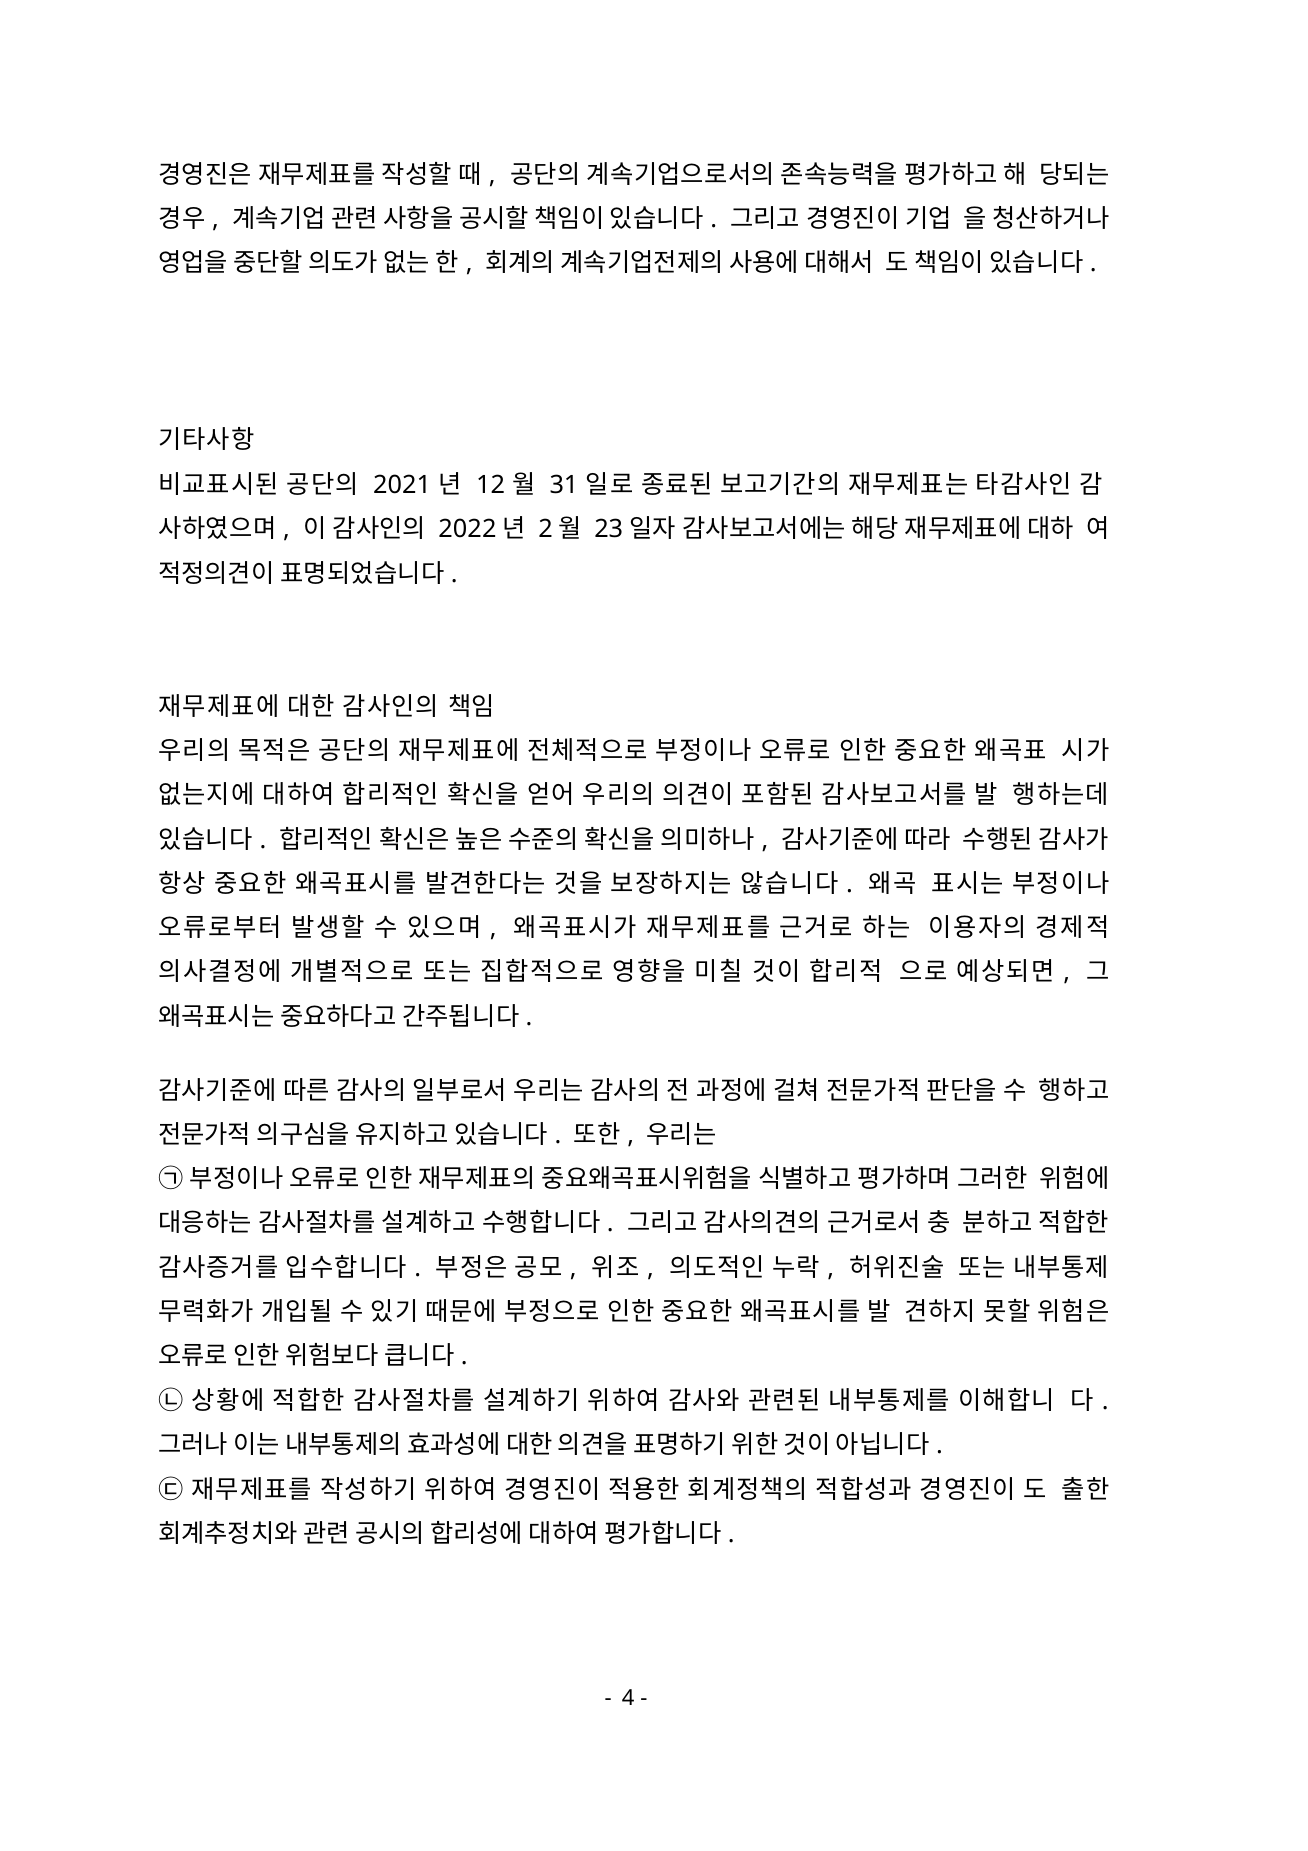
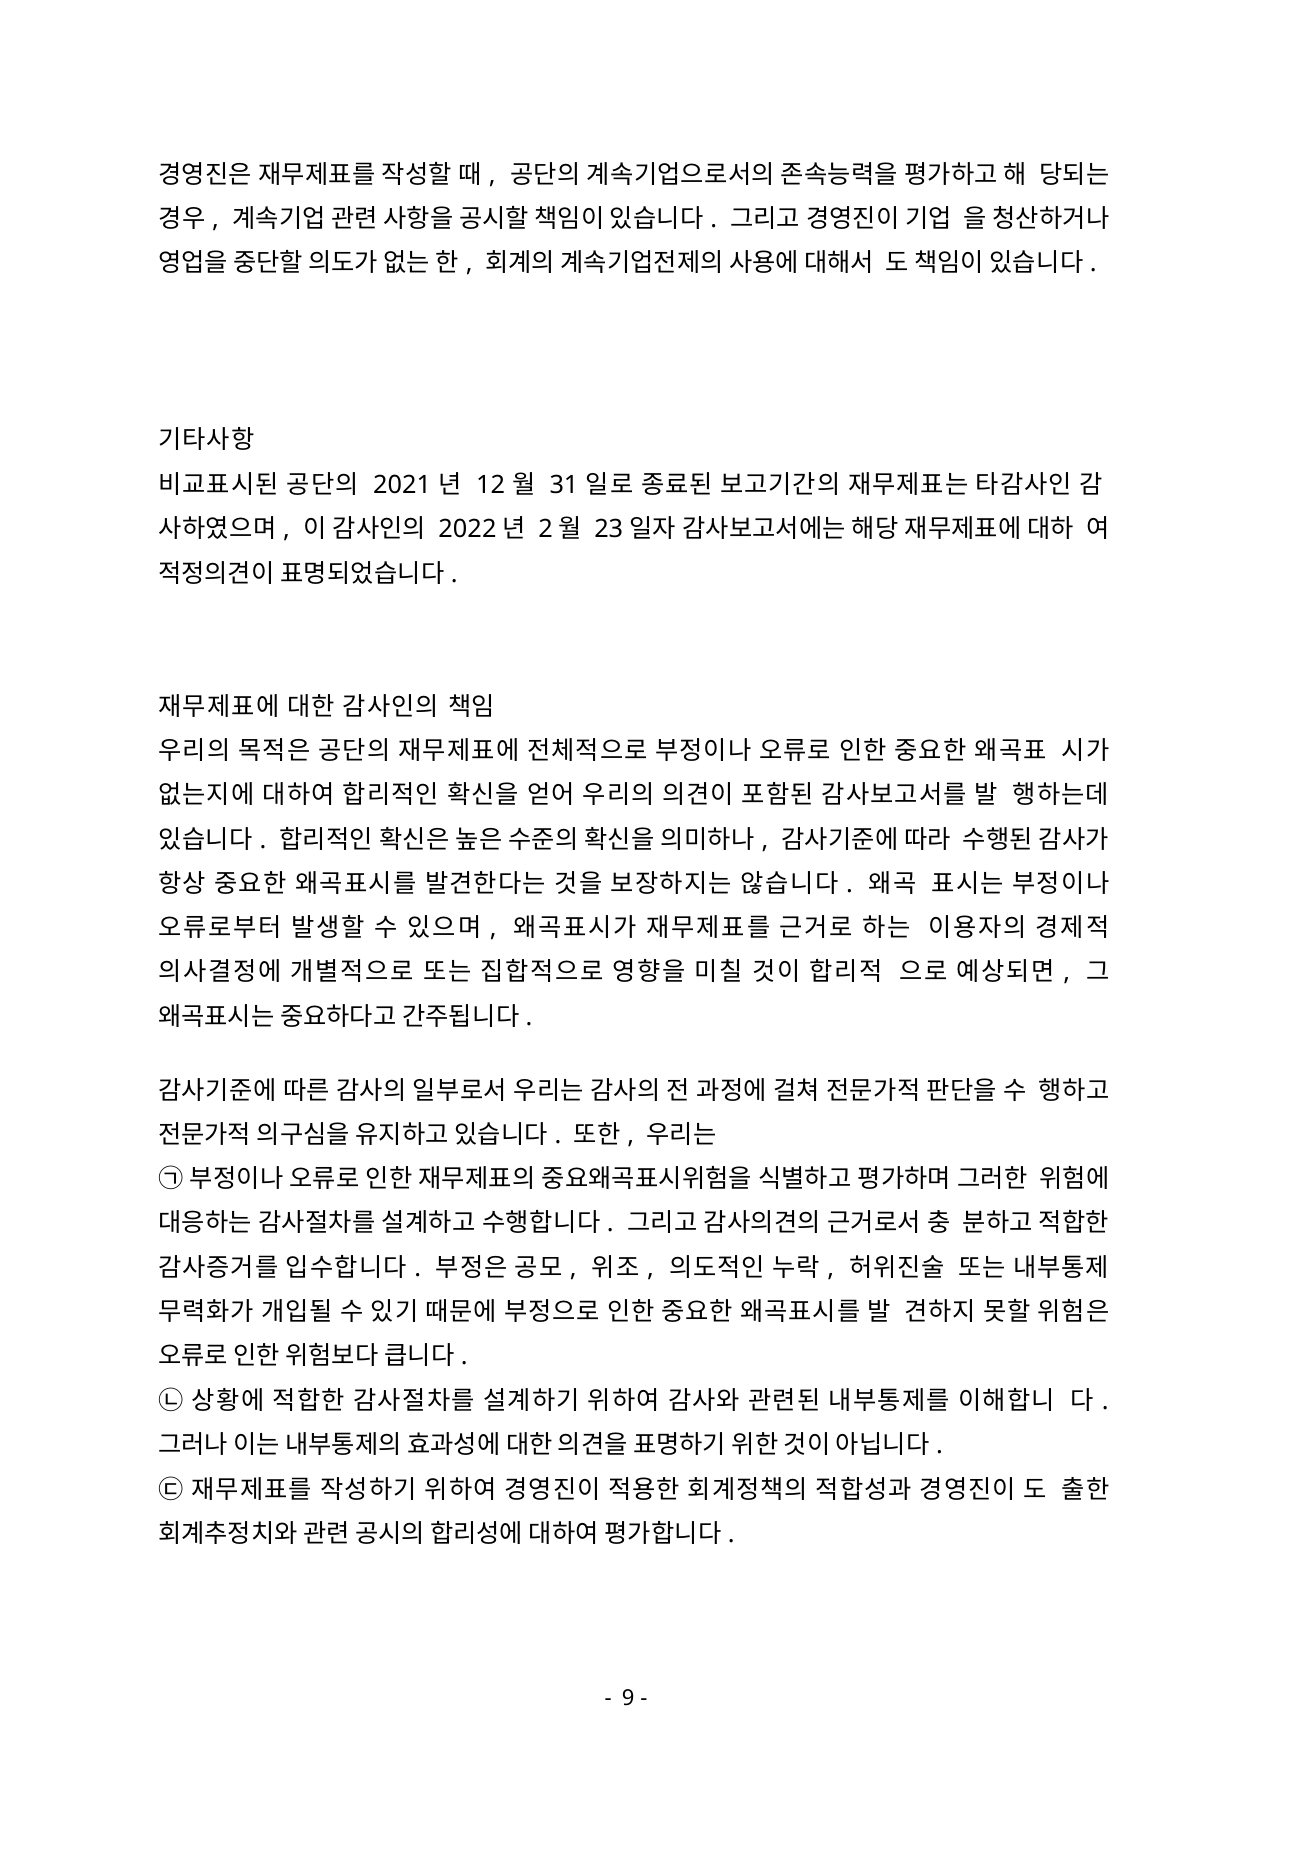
4: 4 -> 9
